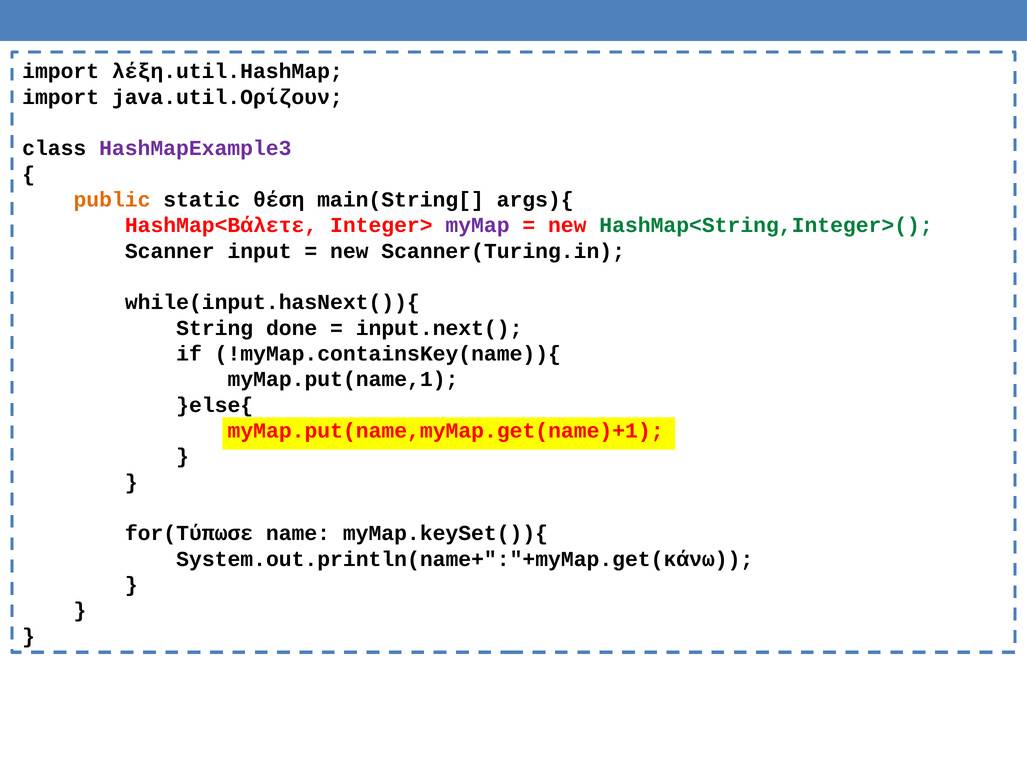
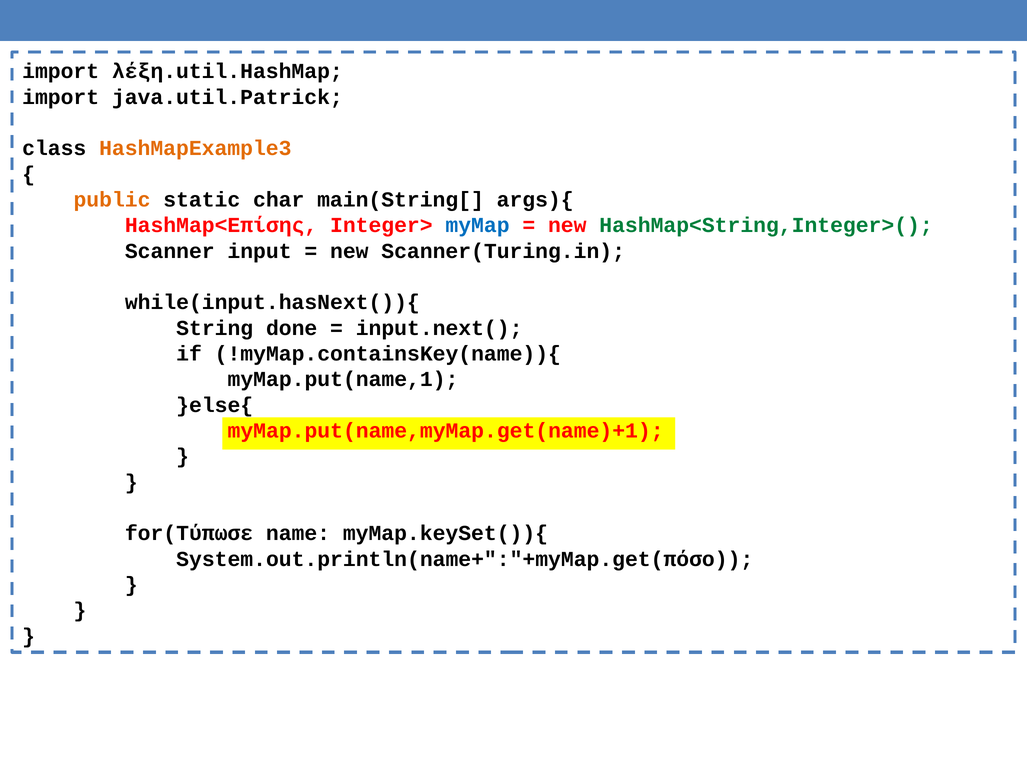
java.util.Ορίζουν: java.util.Ορίζουν -> java.util.Patrick
HashMapExample3 colour: purple -> orange
θέση: θέση -> char
HashMap<Βάλετε: HashMap<Βάλετε -> HashMap<Επίσης
myMap colour: purple -> blue
System.out.println(name+":"+myMap.get(κάνω: System.out.println(name+":"+myMap.get(κάνω -> System.out.println(name+":"+myMap.get(πόσο
